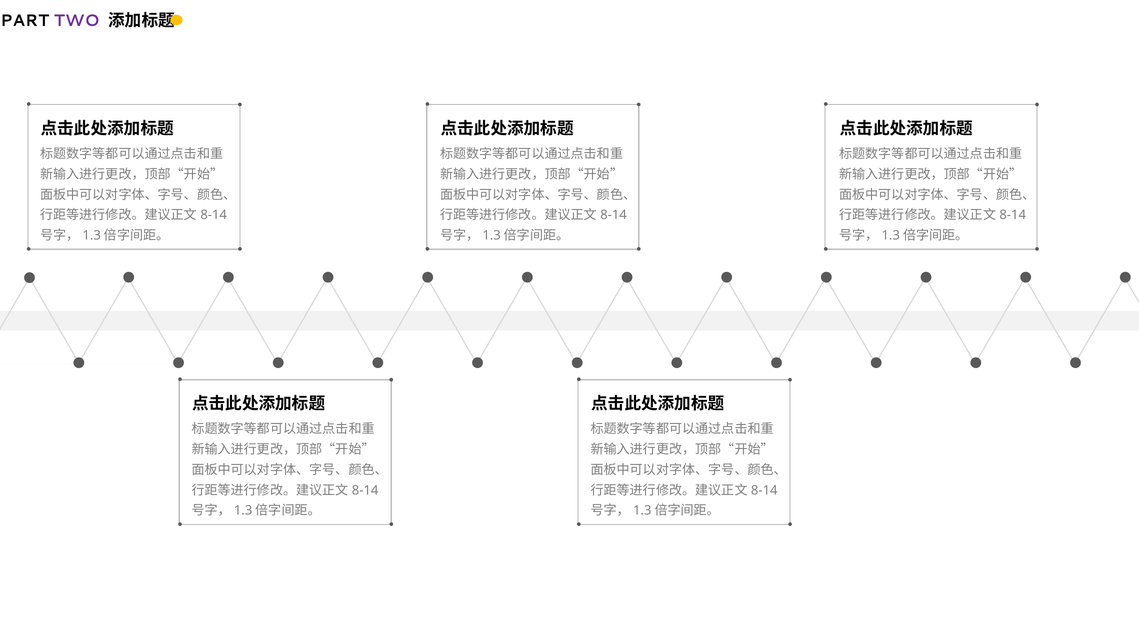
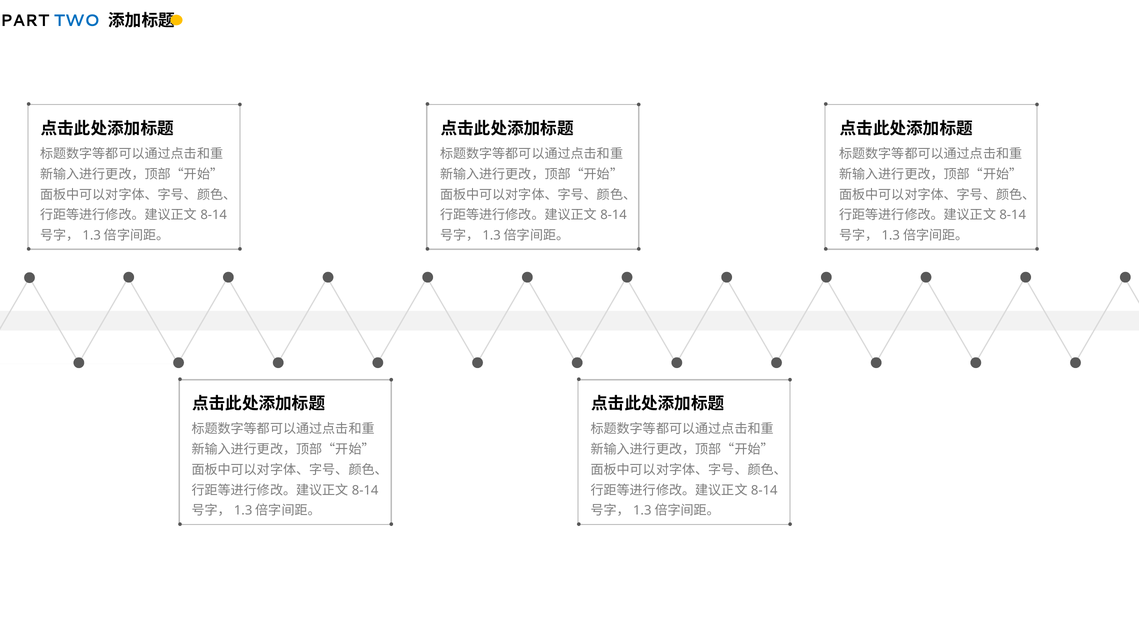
TWO colour: purple -> blue
